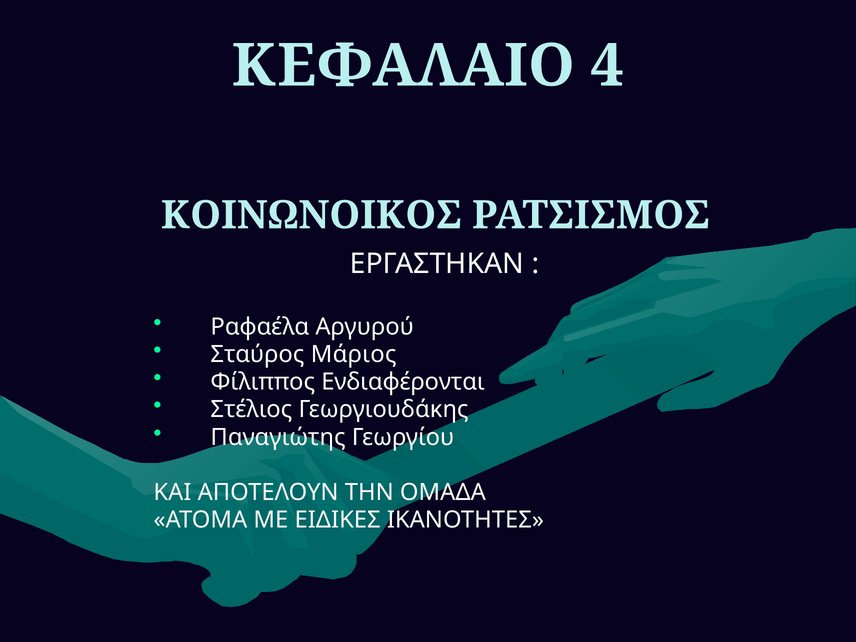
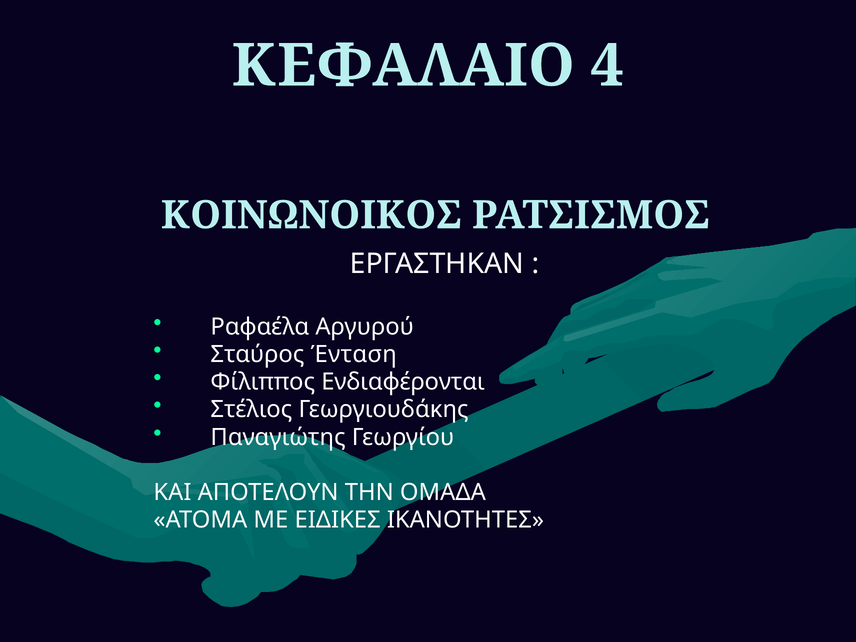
Μάριος: Μάριος -> Ένταση
